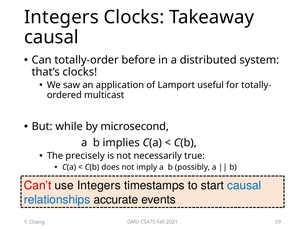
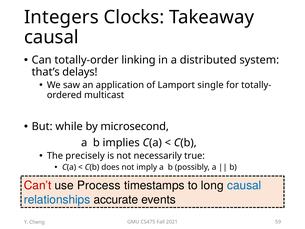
before: before -> linking
that’s clocks: clocks -> delays
useful: useful -> single
use Integers: Integers -> Process
start: start -> long
